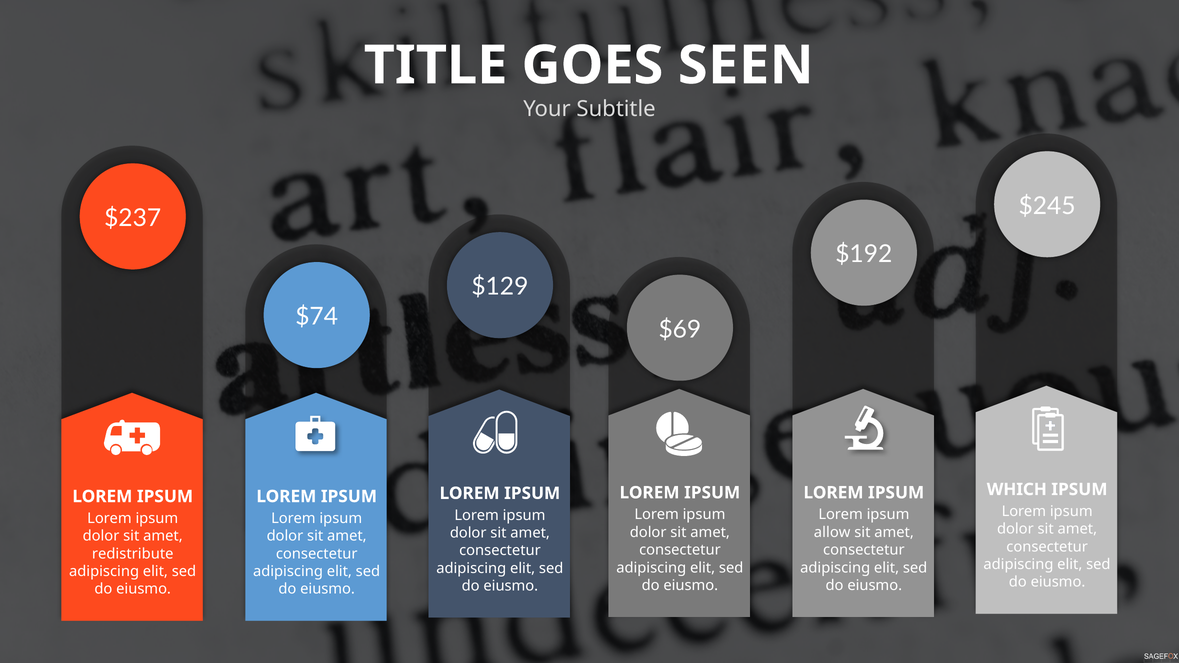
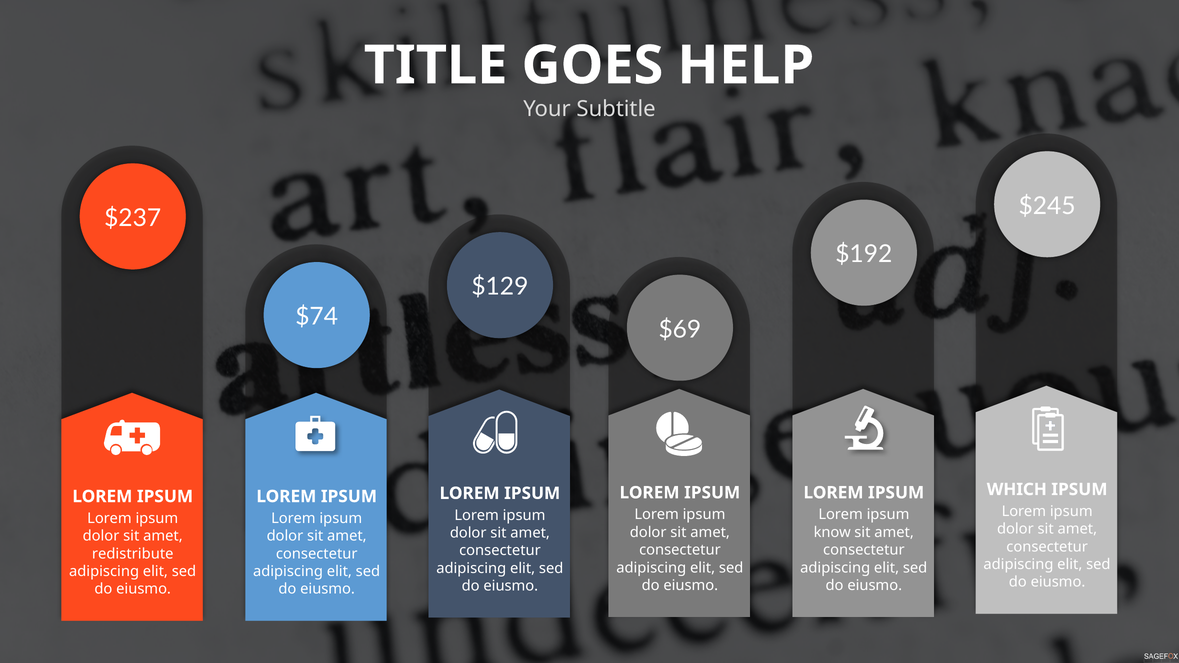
SEEN: SEEN -> HELP
allow: allow -> know
